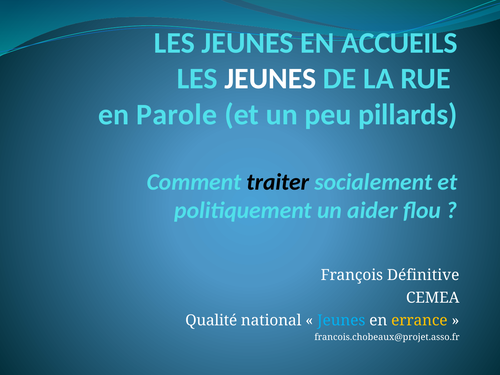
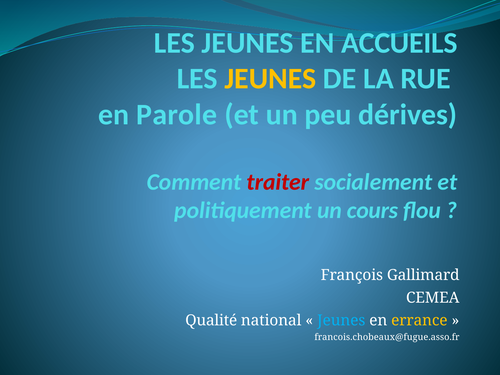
JEUNES at (270, 79) colour: white -> yellow
pillards: pillards -> dérives
traiter colour: black -> red
aider: aider -> cours
Définitive: Définitive -> Gallimard
francois.chobeaux@projet.asso.fr: francois.chobeaux@projet.asso.fr -> francois.chobeaux@fugue.asso.fr
